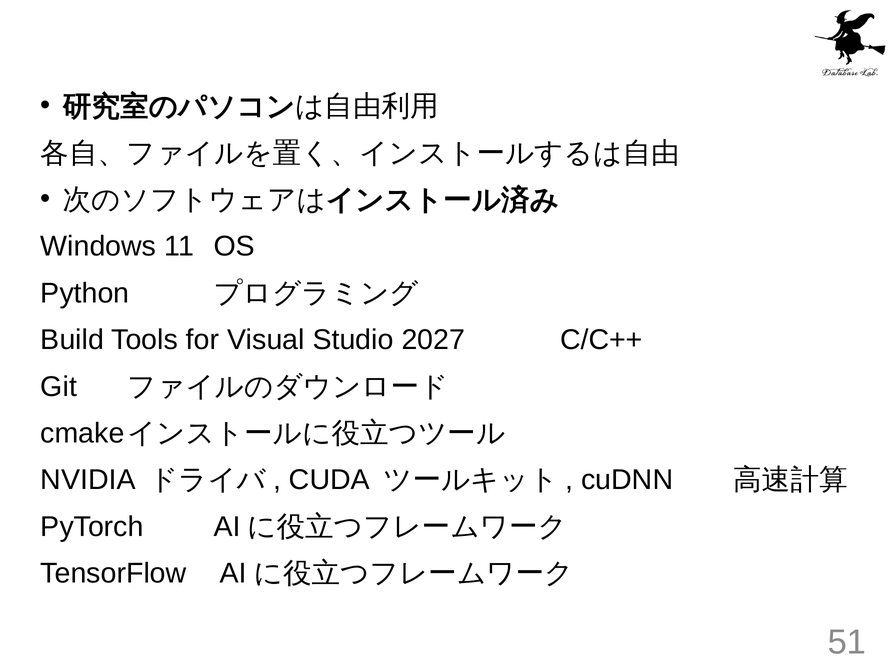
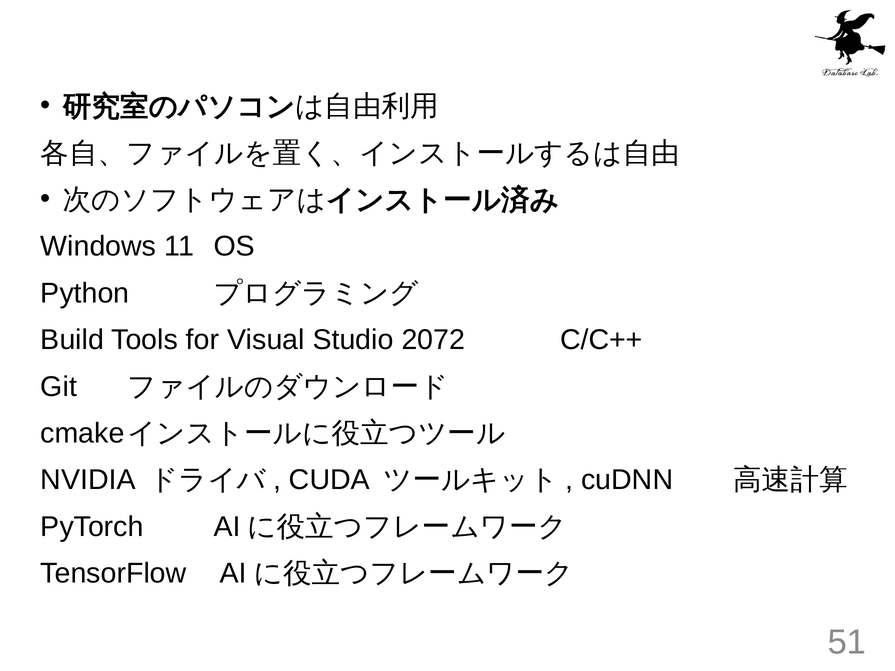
2027: 2027 -> 2072
